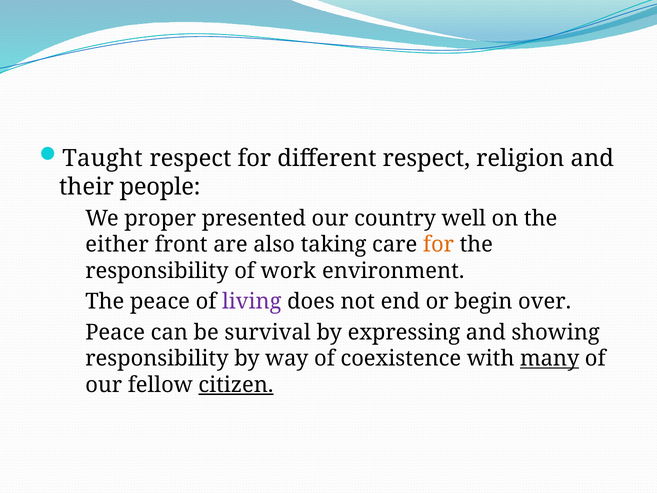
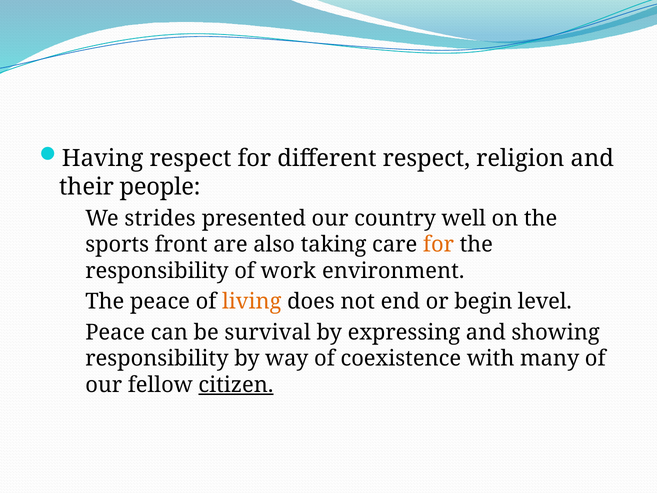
Taught: Taught -> Having
proper: proper -> strides
either: either -> sports
living colour: purple -> orange
over: over -> level
many underline: present -> none
